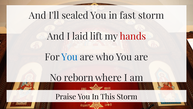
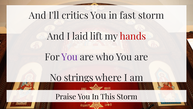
sealed: sealed -> critics
You at (70, 57) colour: blue -> purple
reborn: reborn -> strings
